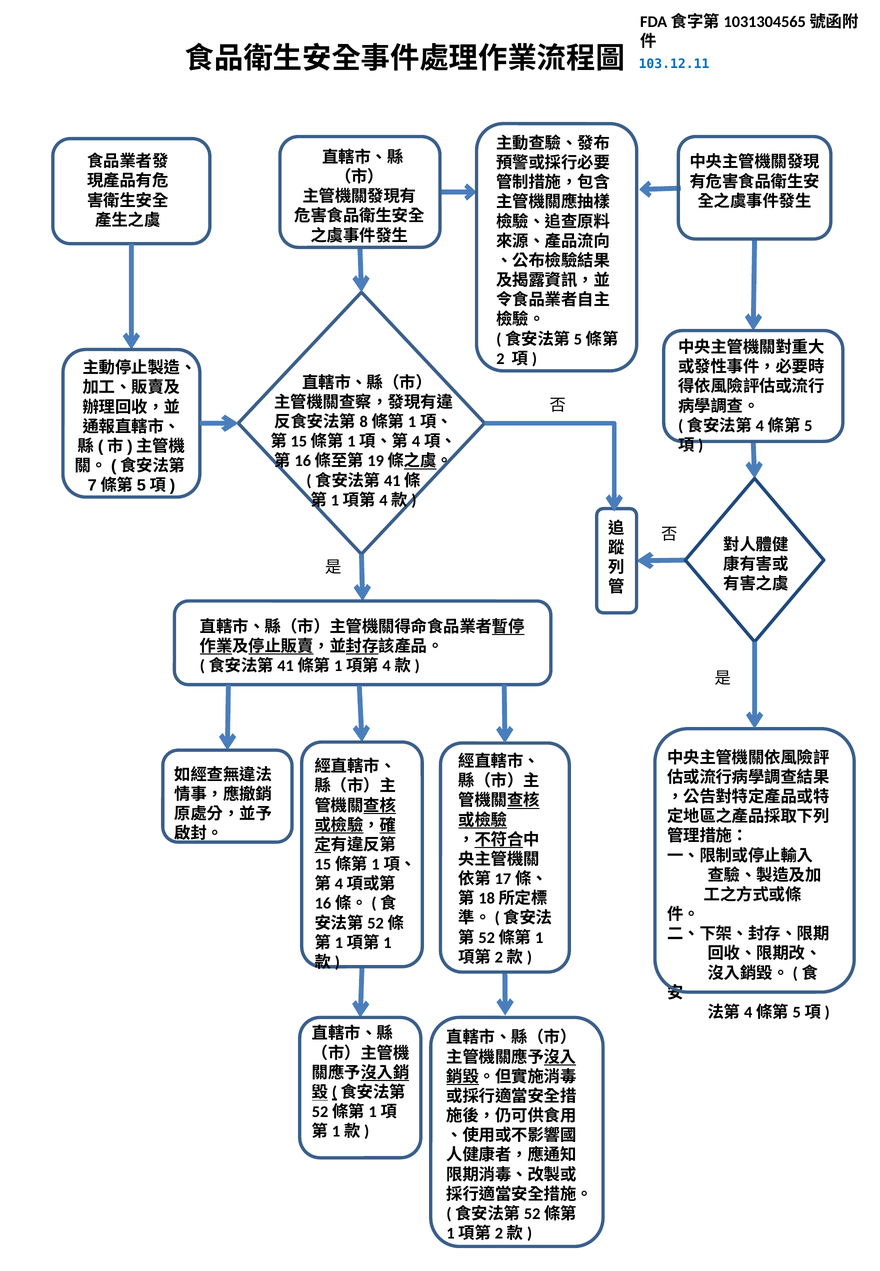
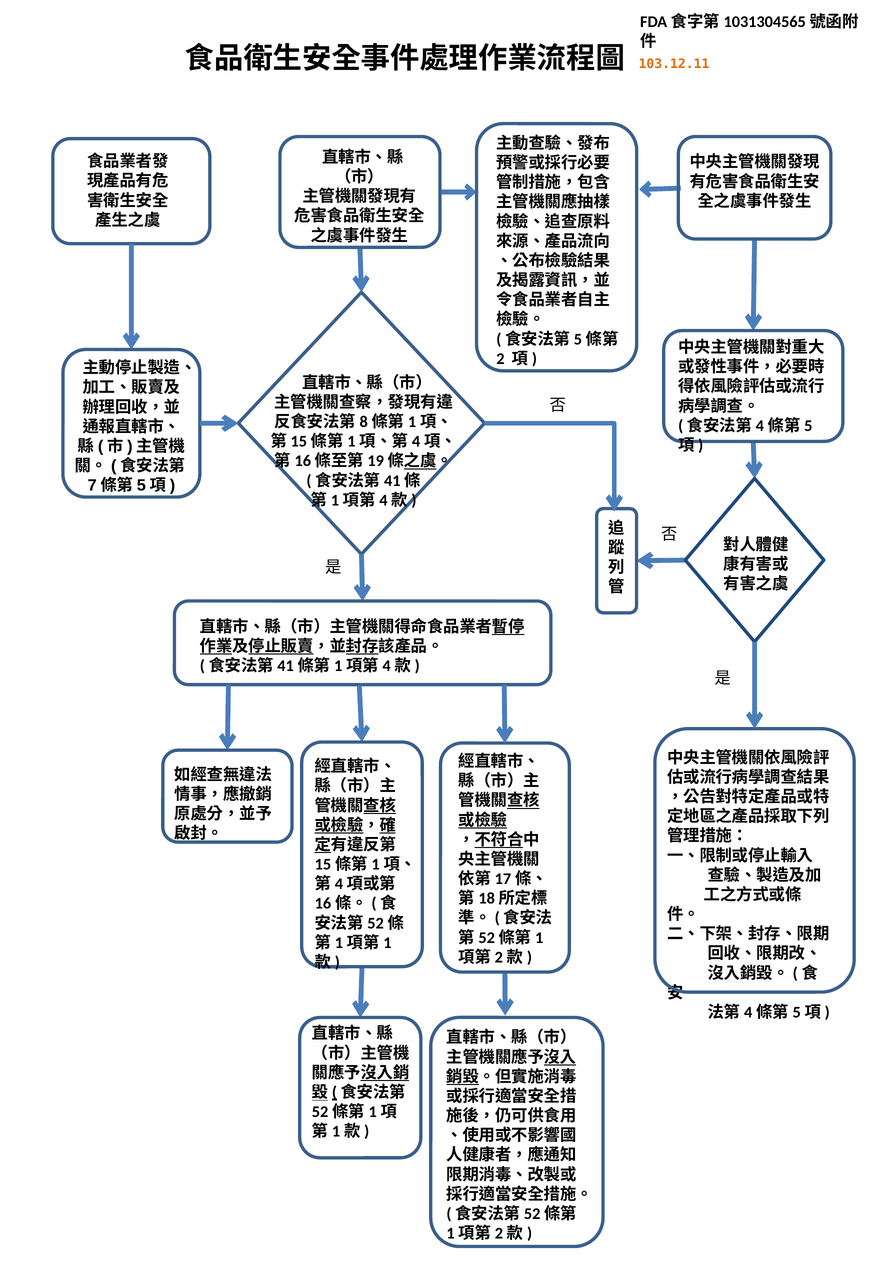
103.12.11 colour: blue -> orange
